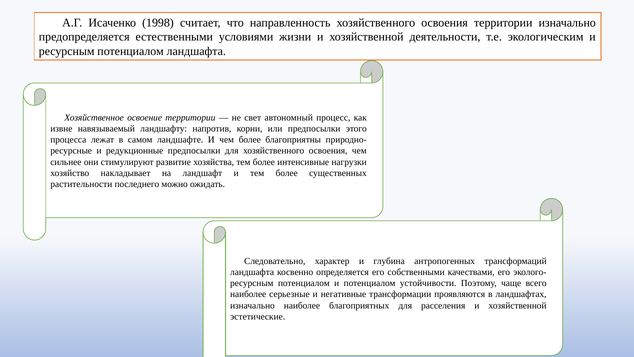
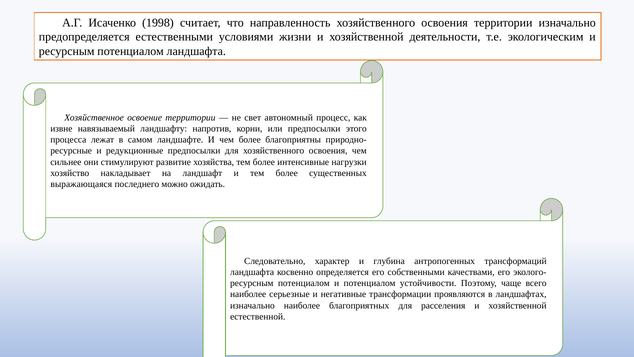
растительности: растительности -> выражающаяся
эстетические: эстетические -> естественной
